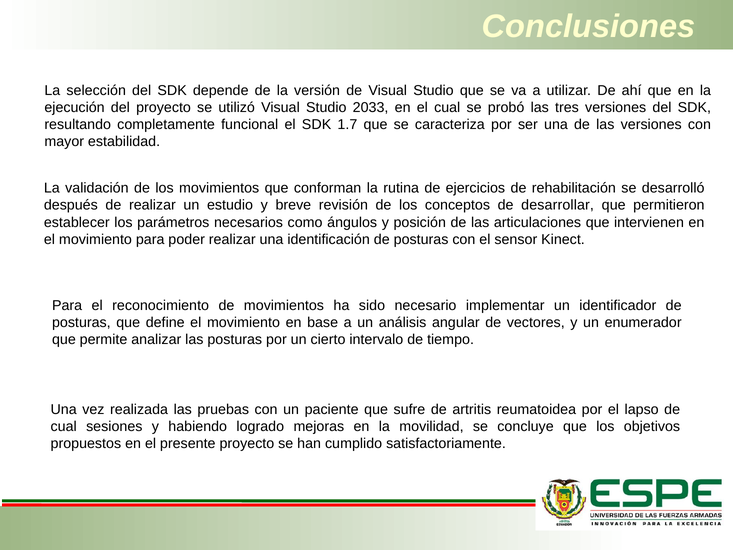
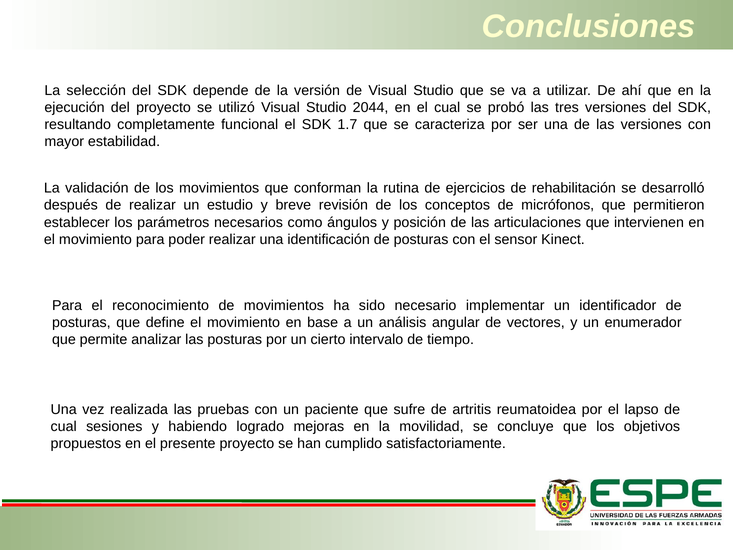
2033: 2033 -> 2044
desarrollar: desarrollar -> micrófonos
